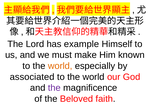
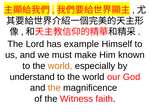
associated: associated -> understand
the at (54, 88) colour: purple -> orange
Beloved: Beloved -> Witness
